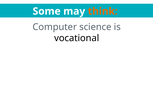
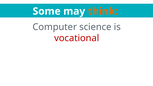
vocational colour: black -> red
